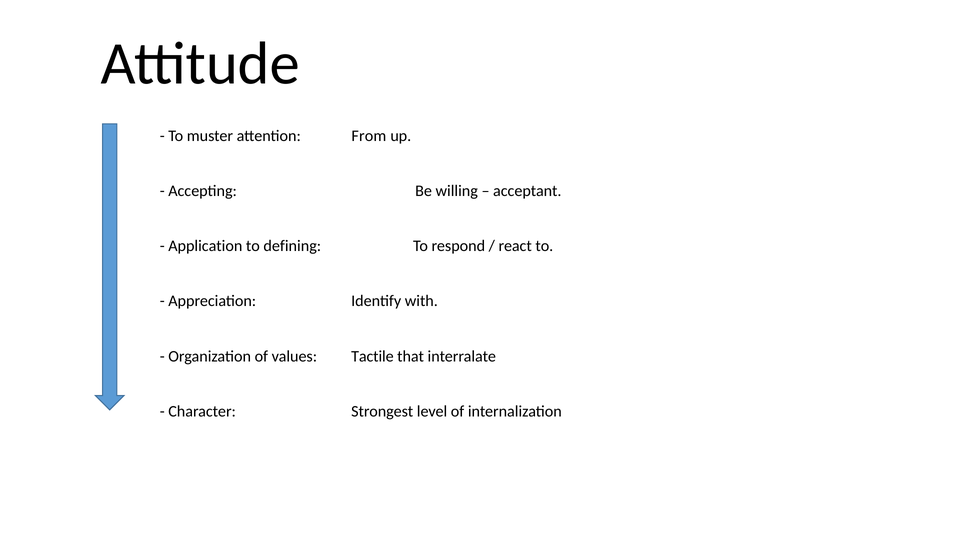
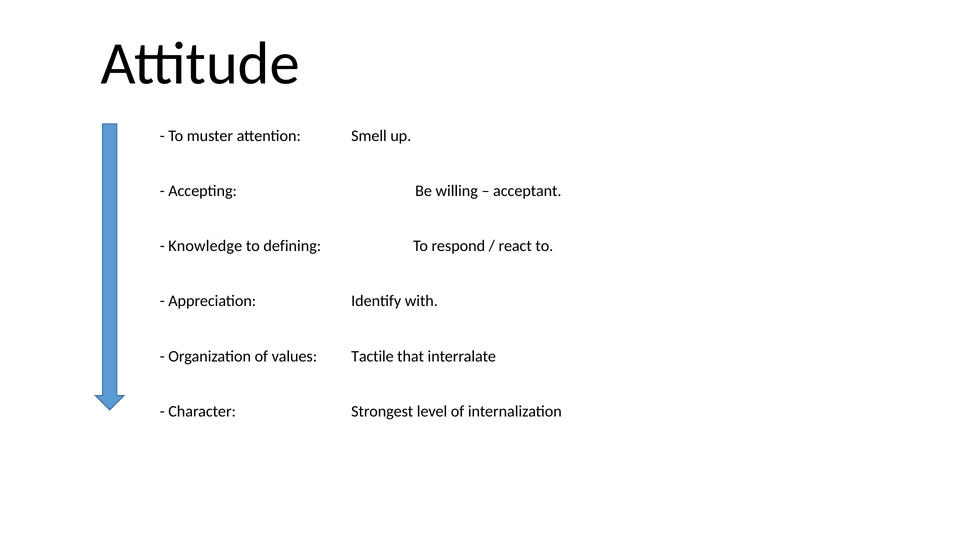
From: From -> Smell
Application: Application -> Knowledge
